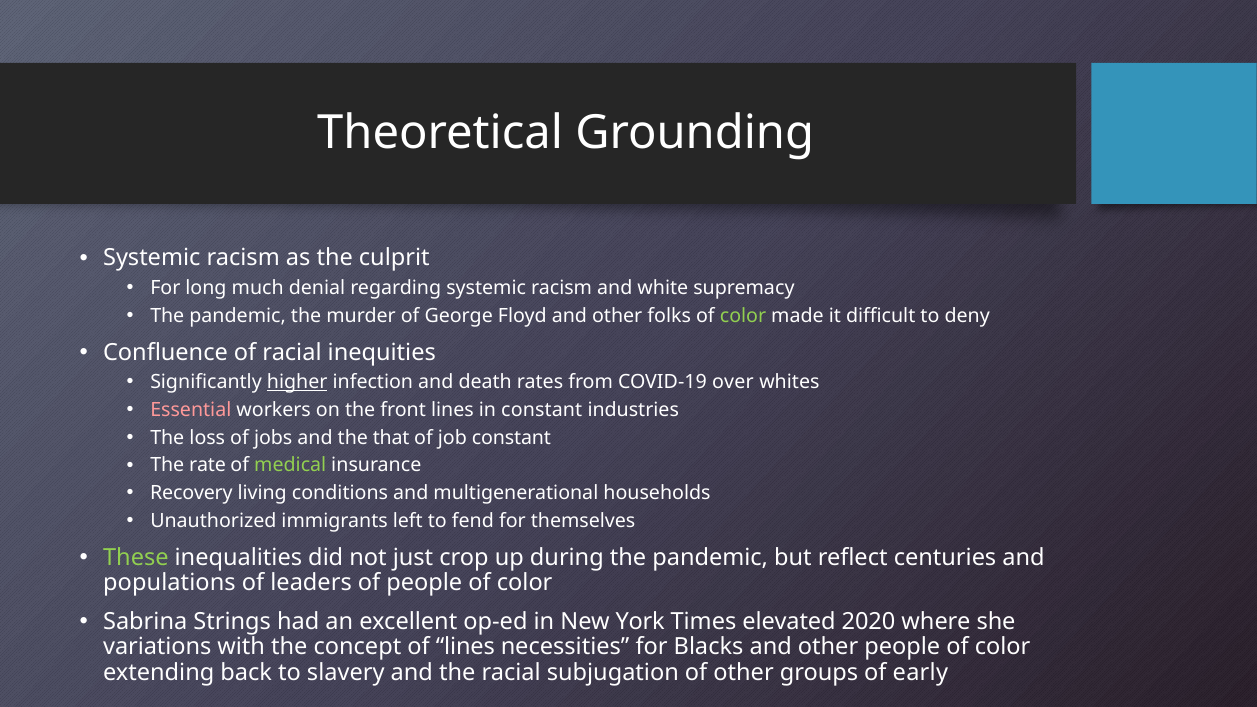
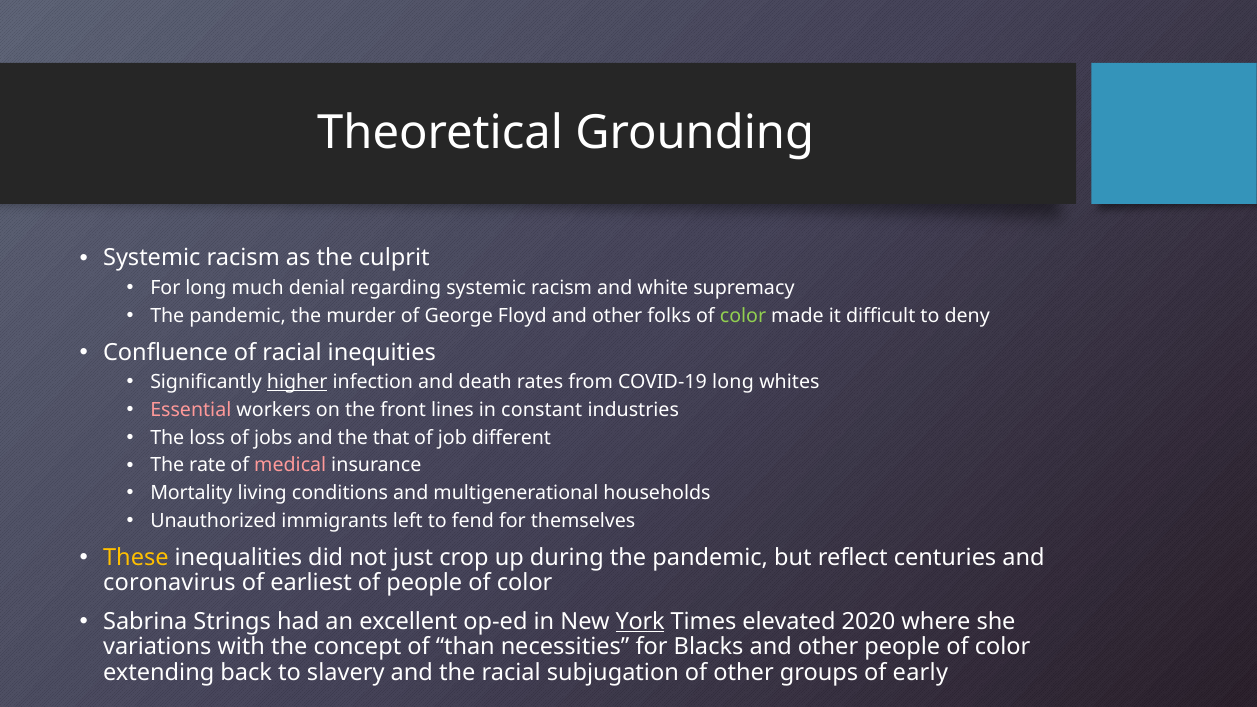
COVID-19 over: over -> long
job constant: constant -> different
medical colour: light green -> pink
Recovery: Recovery -> Mortality
These colour: light green -> yellow
populations: populations -> coronavirus
leaders: leaders -> earliest
York underline: none -> present
of lines: lines -> than
